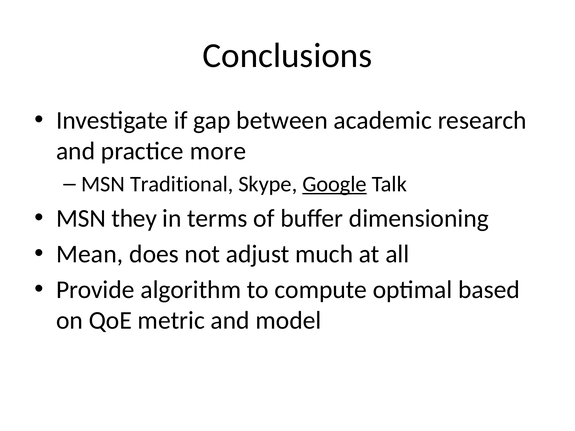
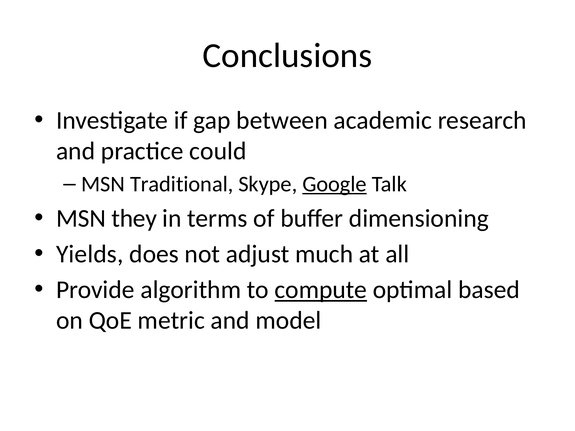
more: more -> could
Mean: Mean -> Yields
compute underline: none -> present
